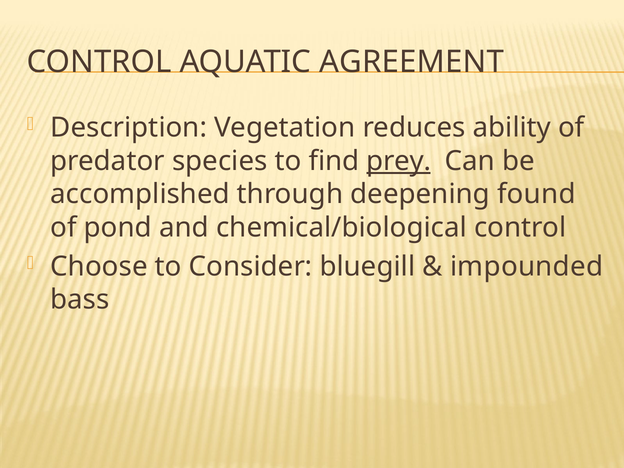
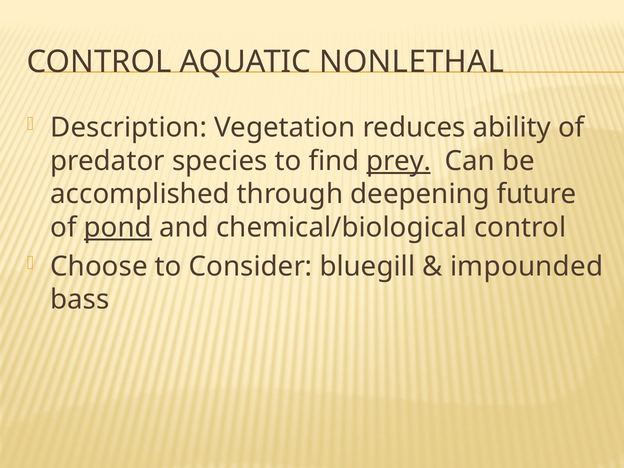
AGREEMENT: AGREEMENT -> NONLETHAL
found: found -> future
pond underline: none -> present
